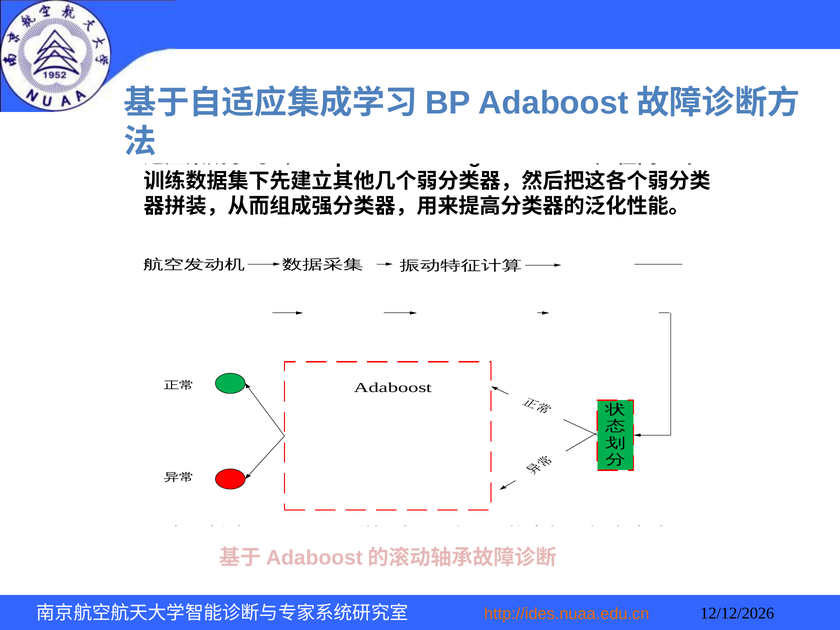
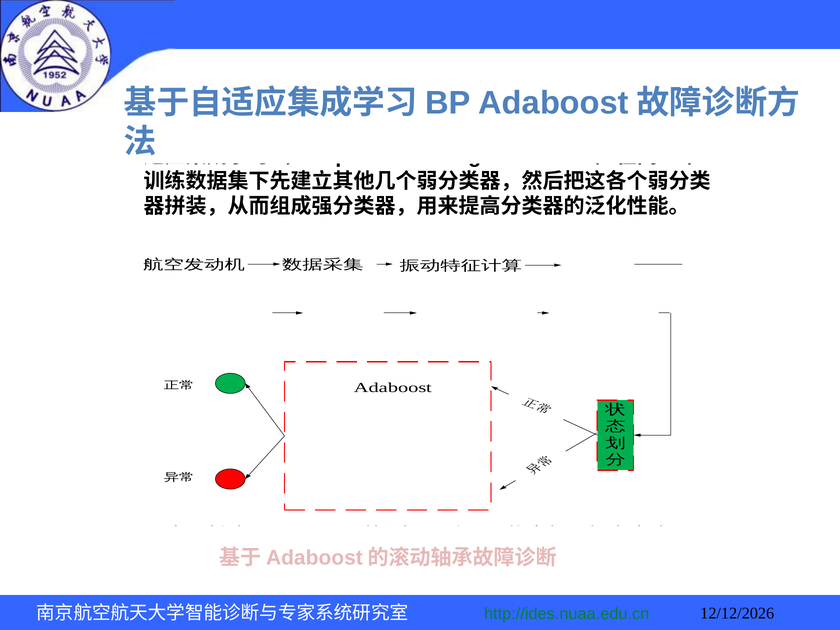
http://ides.nuaa.edu.cn colour: orange -> green
